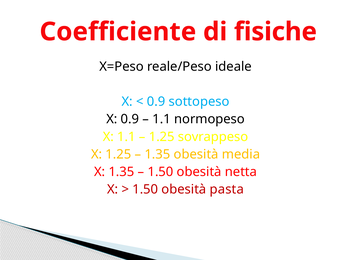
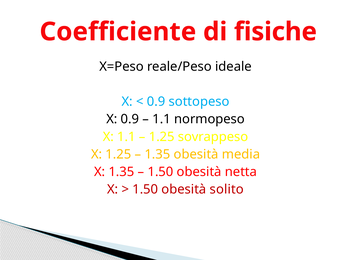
pasta: pasta -> solito
